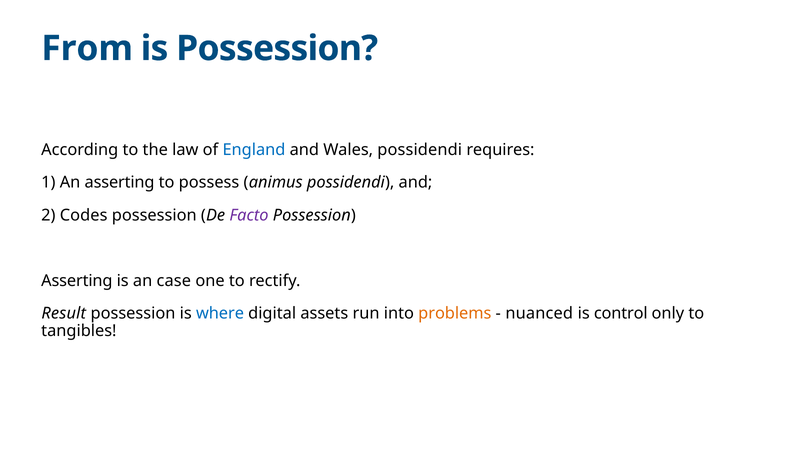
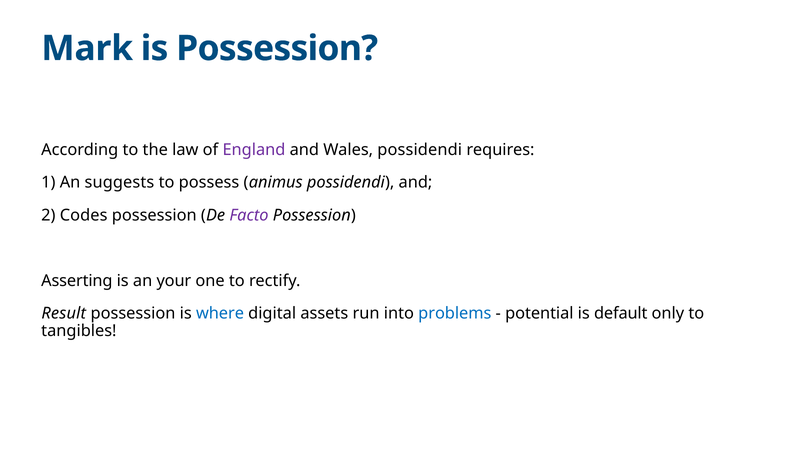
From: From -> Mark
England colour: blue -> purple
An asserting: asserting -> suggests
case: case -> your
problems colour: orange -> blue
nuanced: nuanced -> potential
control: control -> default
